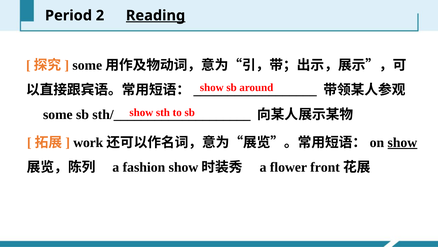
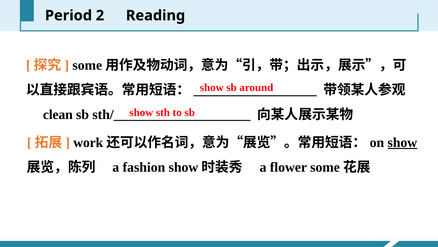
Reading underline: present -> none
some at (58, 114): some -> clean
flower front: front -> some
